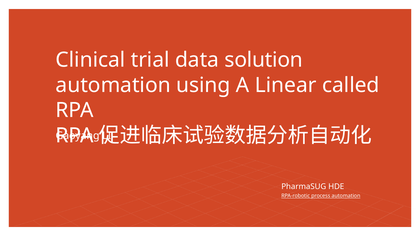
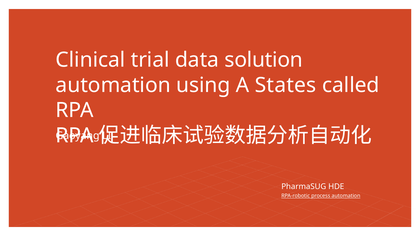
Linear: Linear -> States
